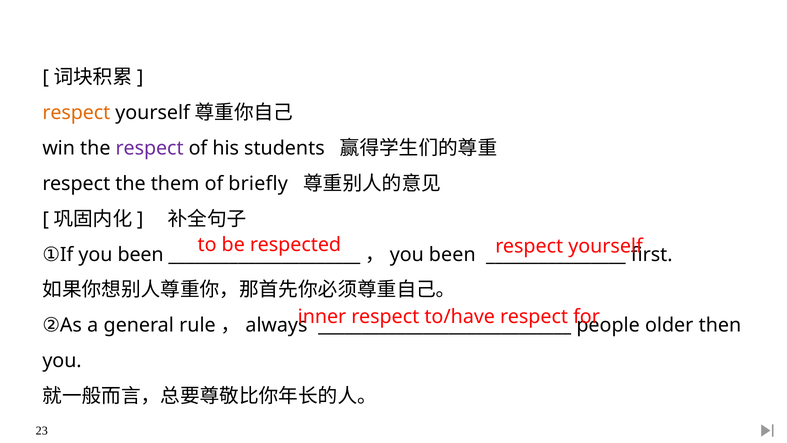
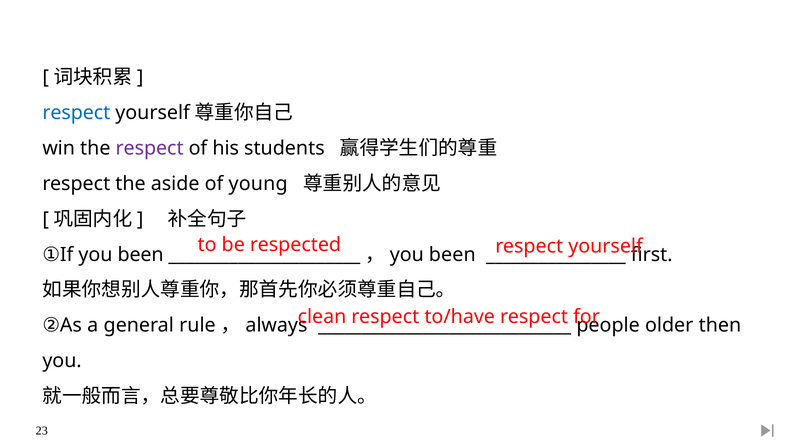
respect at (76, 113) colour: orange -> blue
them: them -> aside
briefly: briefly -> young
inner: inner -> clean
